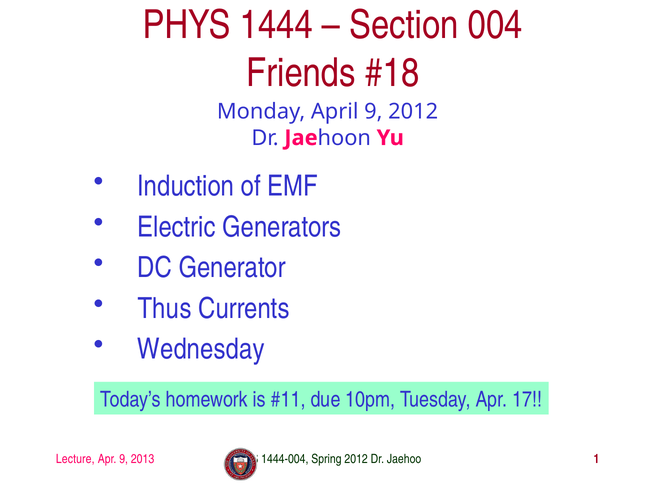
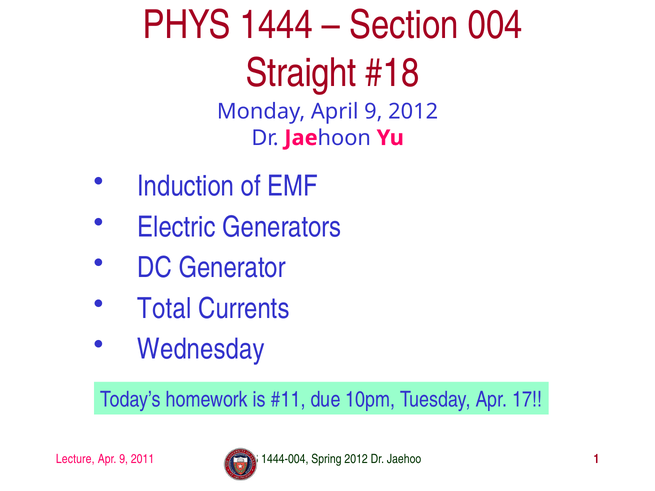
Friends: Friends -> Straight
Thus: Thus -> Total
2013: 2013 -> 2011
